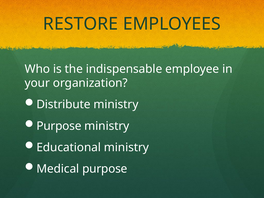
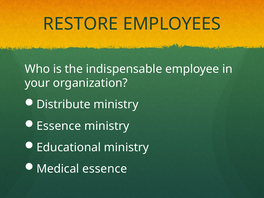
Purpose at (59, 126): Purpose -> Essence
Medical purpose: purpose -> essence
